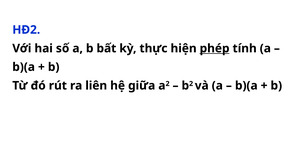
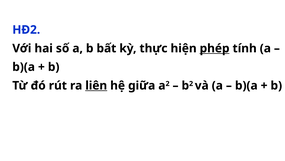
liên underline: none -> present
